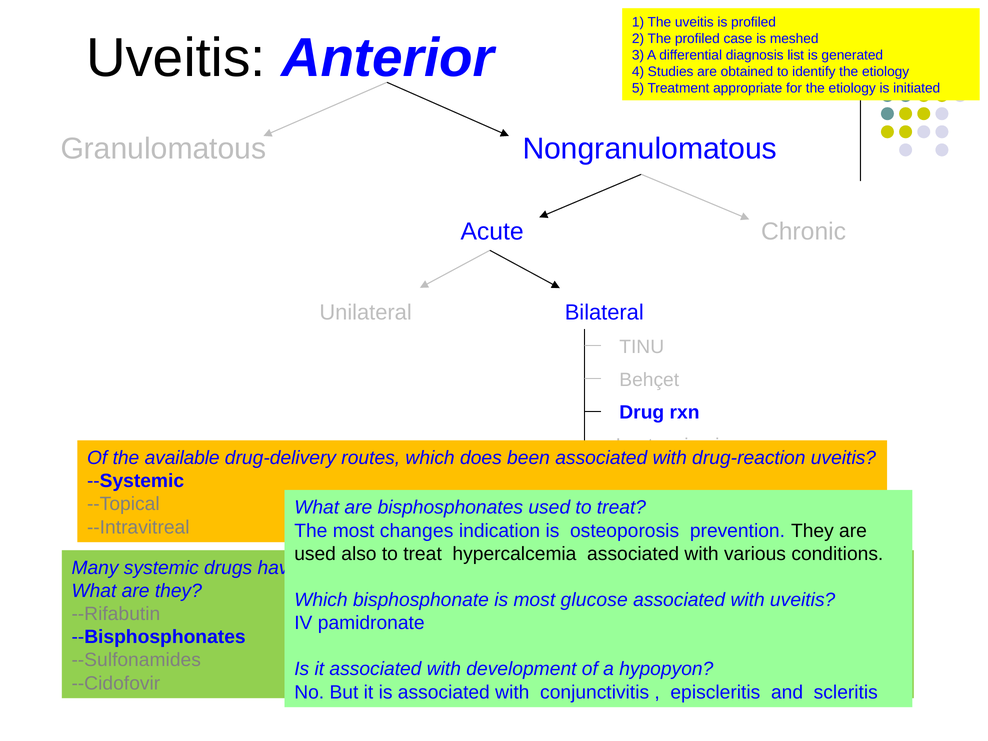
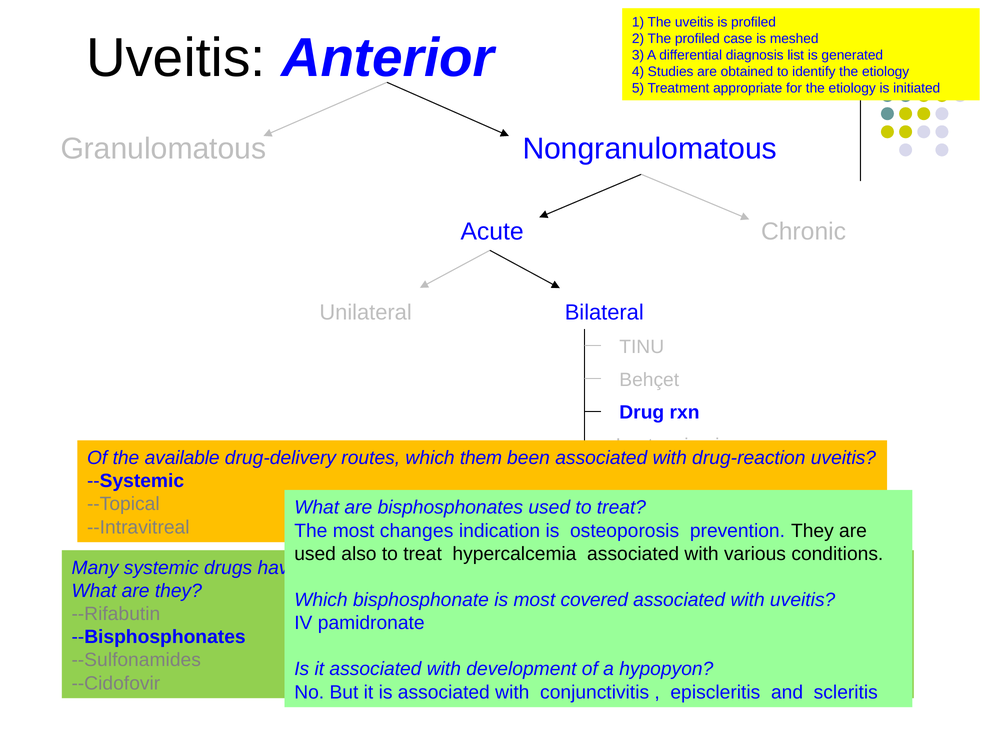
does: does -> them
glucose: glucose -> covered
